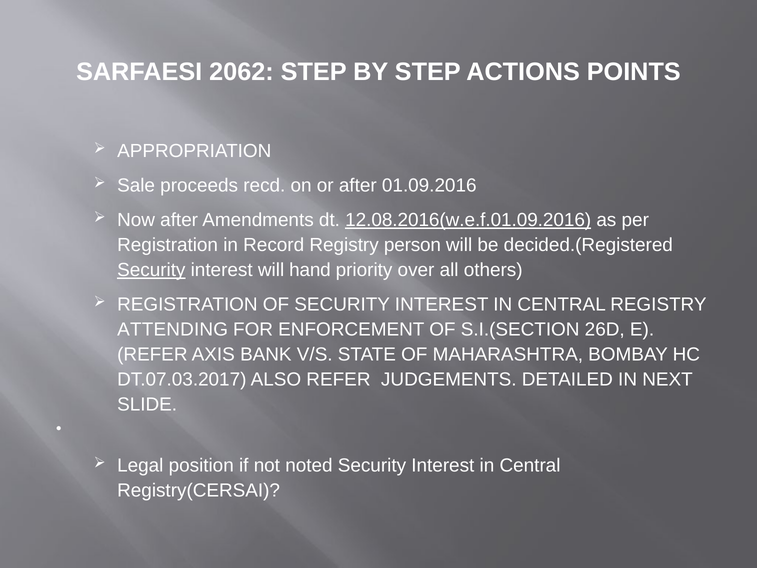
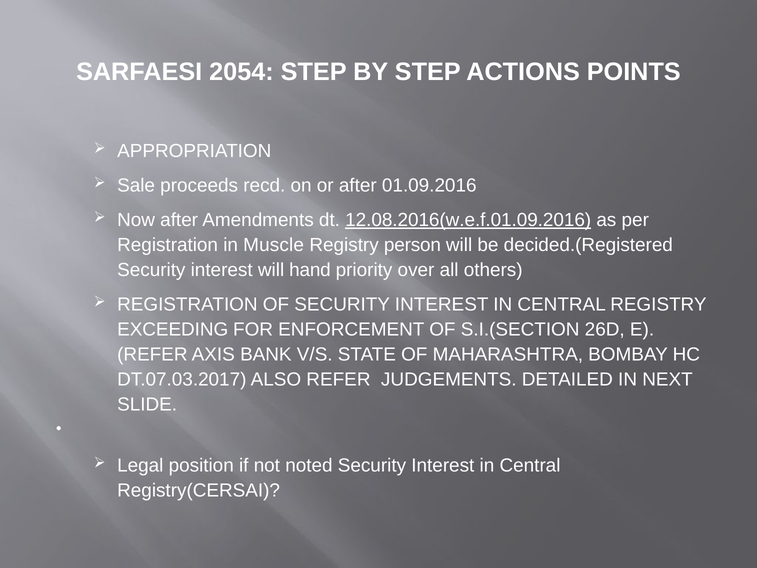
2062: 2062 -> 2054
Record: Record -> Muscle
Security at (151, 270) underline: present -> none
ATTENDING: ATTENDING -> EXCEEDING
